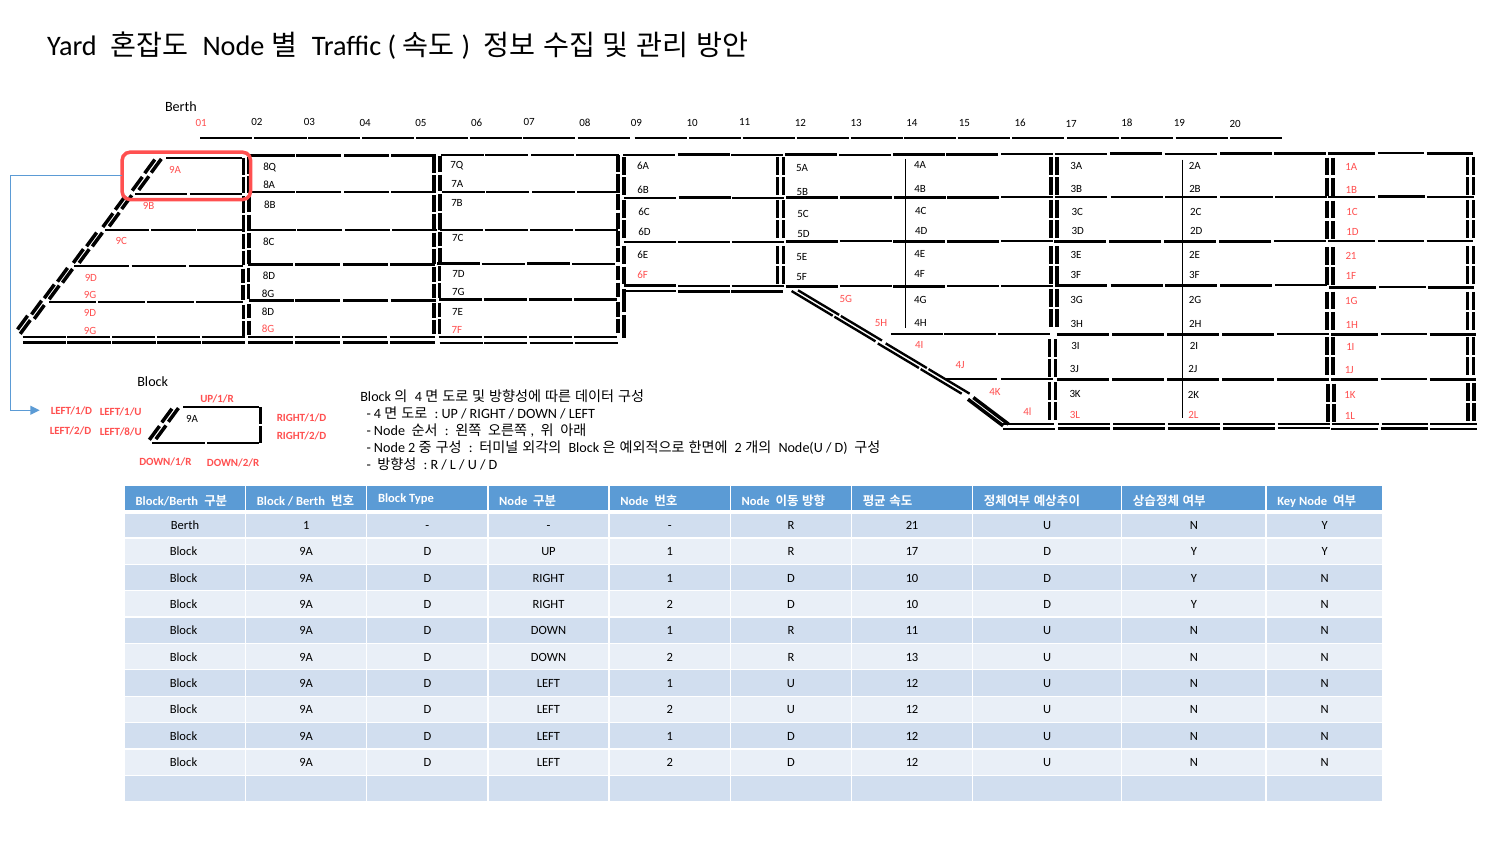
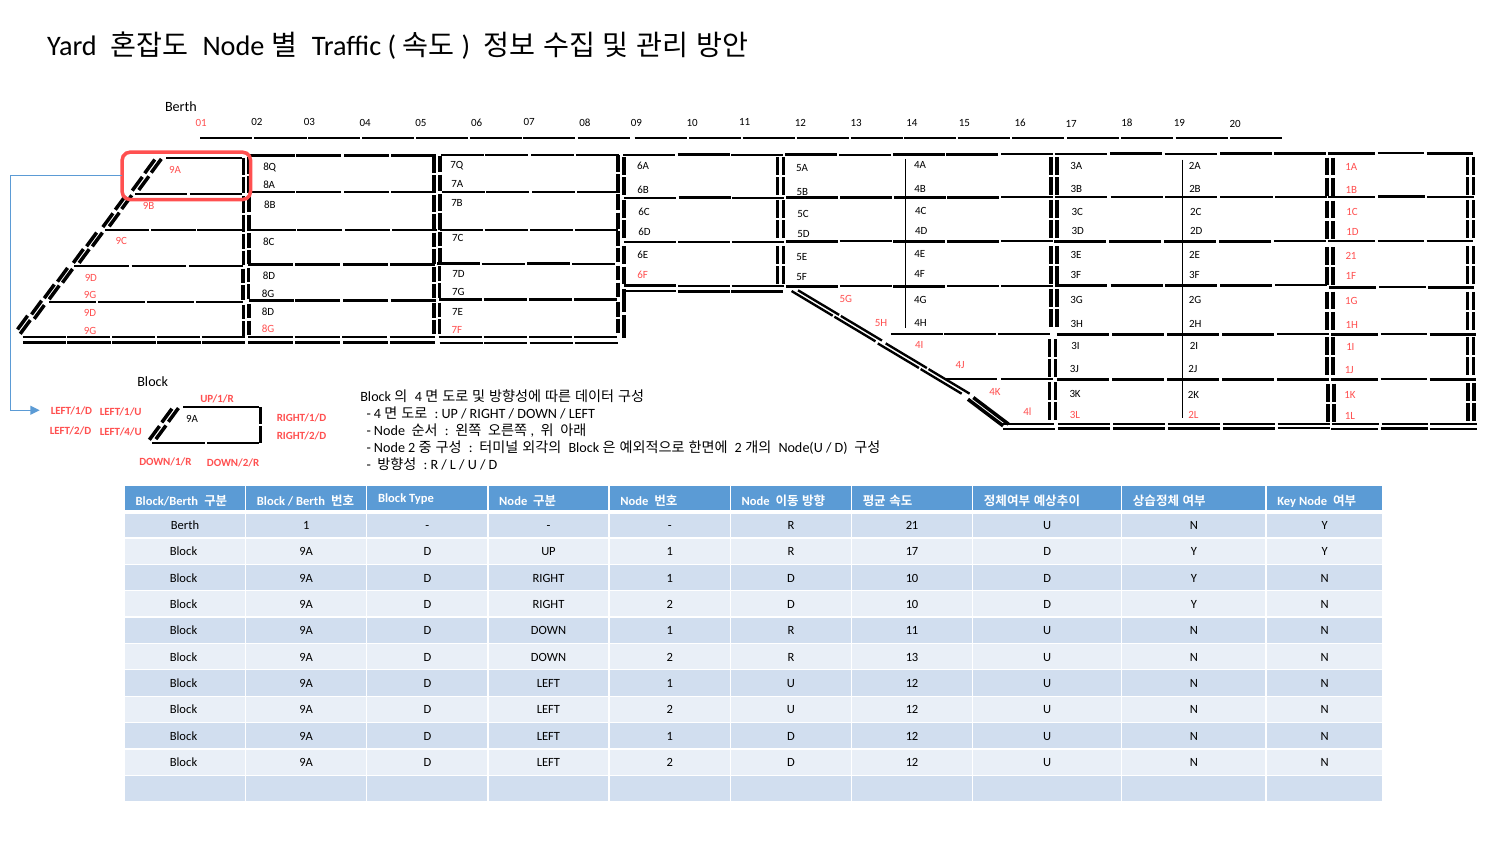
LEFT/8/U: LEFT/8/U -> LEFT/4/U
